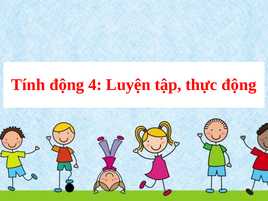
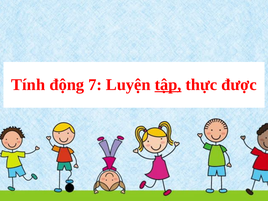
4: 4 -> 7
tập underline: none -> present
thực động: động -> được
